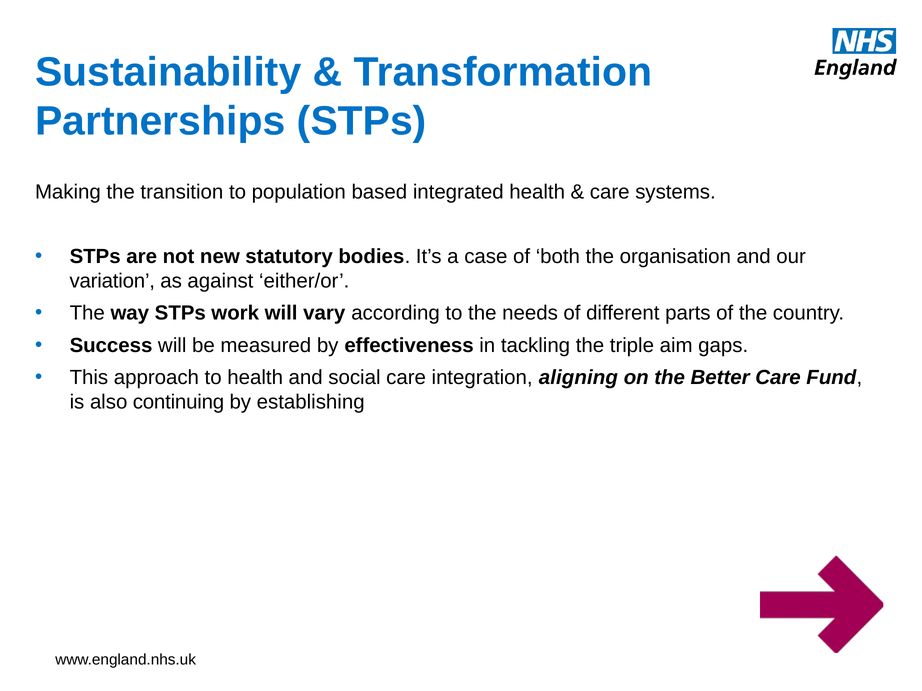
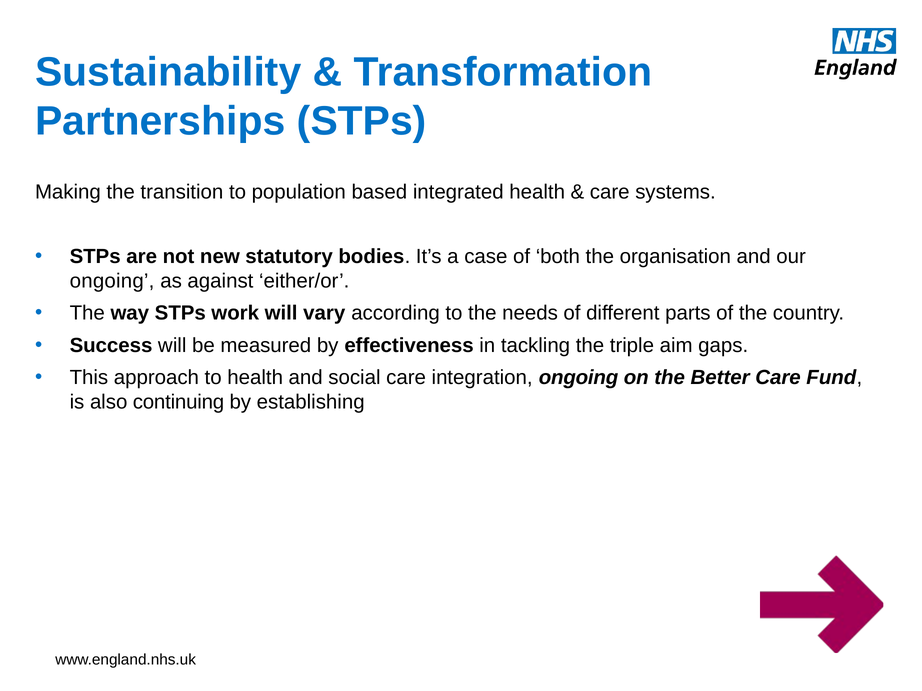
variation at (112, 281): variation -> ongoing
integration aligning: aligning -> ongoing
